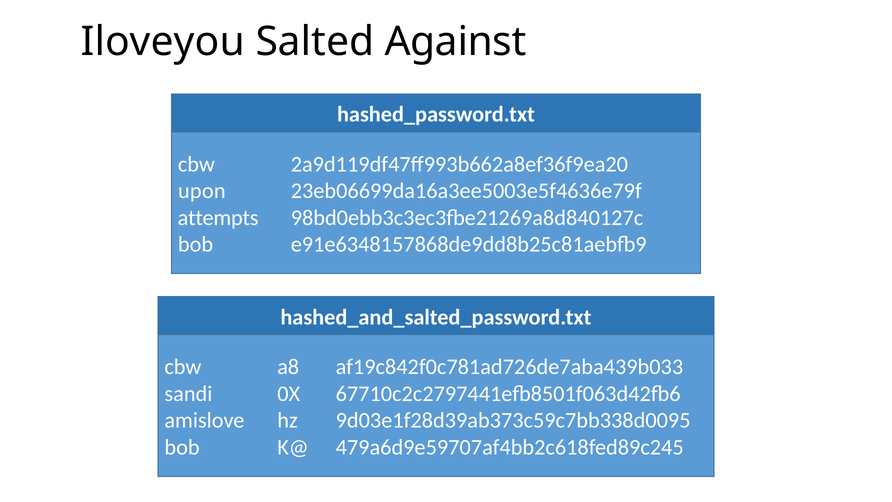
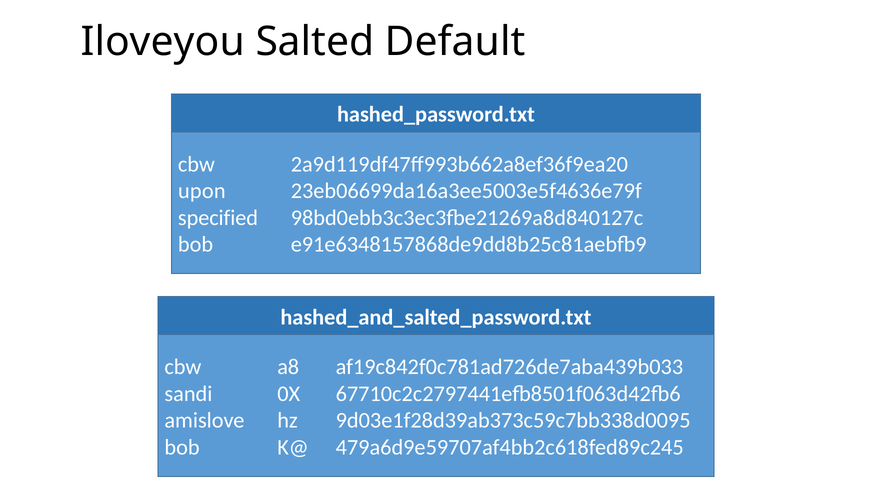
Against: Against -> Default
attempts: attempts -> specified
